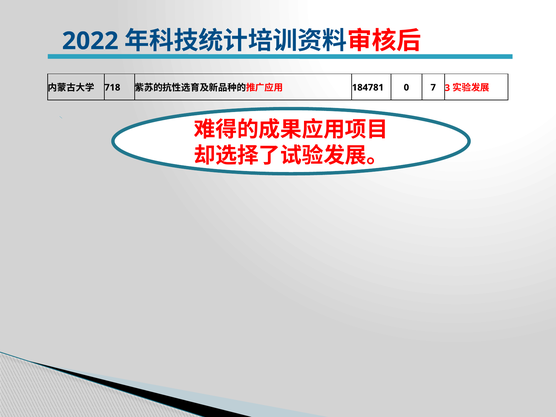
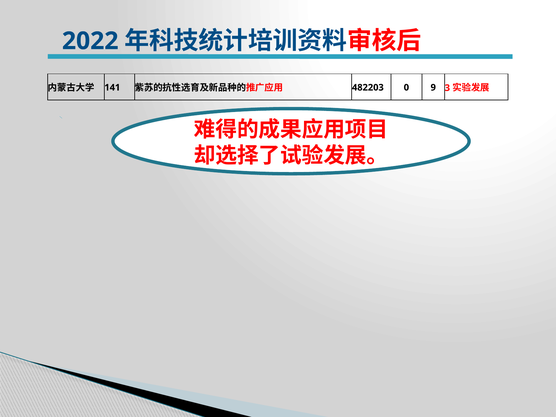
718: 718 -> 141
184781: 184781 -> 482203
7: 7 -> 9
